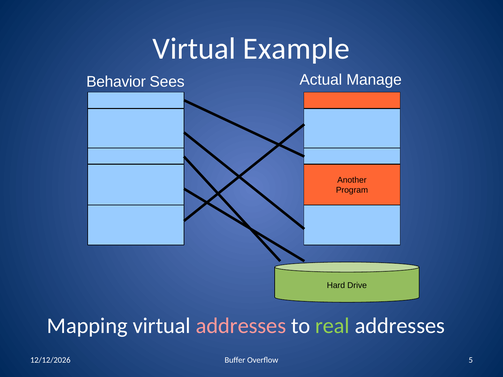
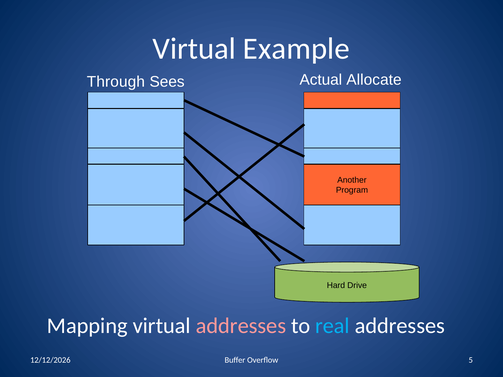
Behavior: Behavior -> Through
Manage: Manage -> Allocate
real colour: light green -> light blue
